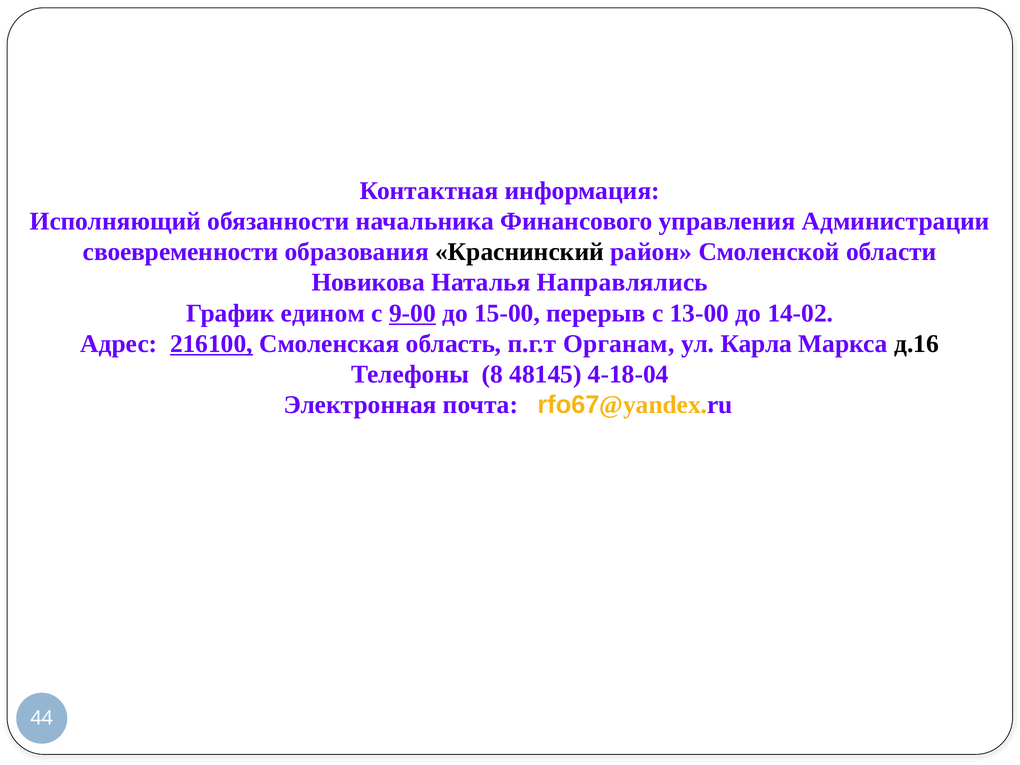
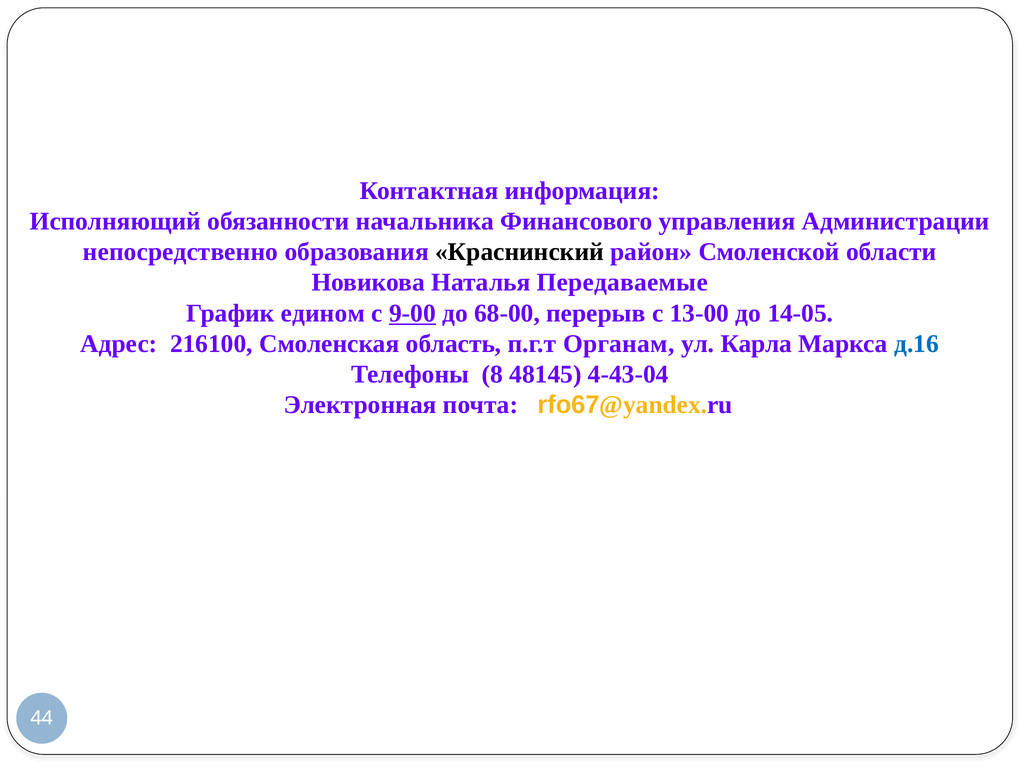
своевременности: своевременности -> непосредственно
Направлялись: Направлялись -> Передаваемые
15-00: 15-00 -> 68-00
14-02: 14-02 -> 14-05
216100 underline: present -> none
д.16 colour: black -> blue
4-18-04: 4-18-04 -> 4-43-04
